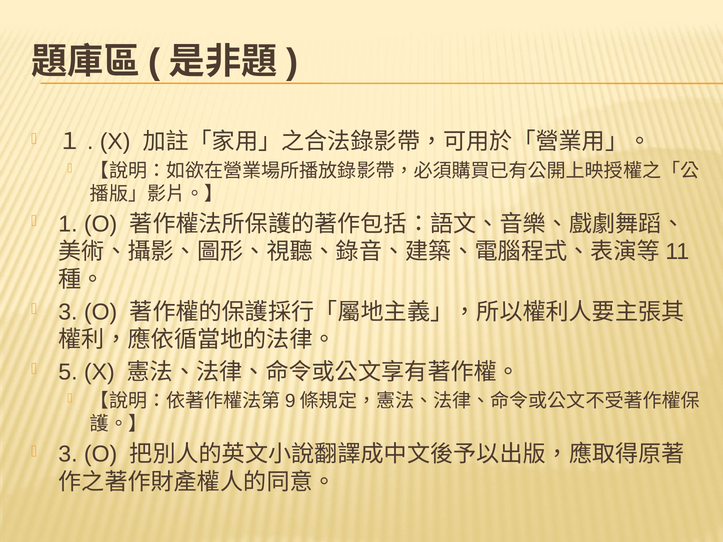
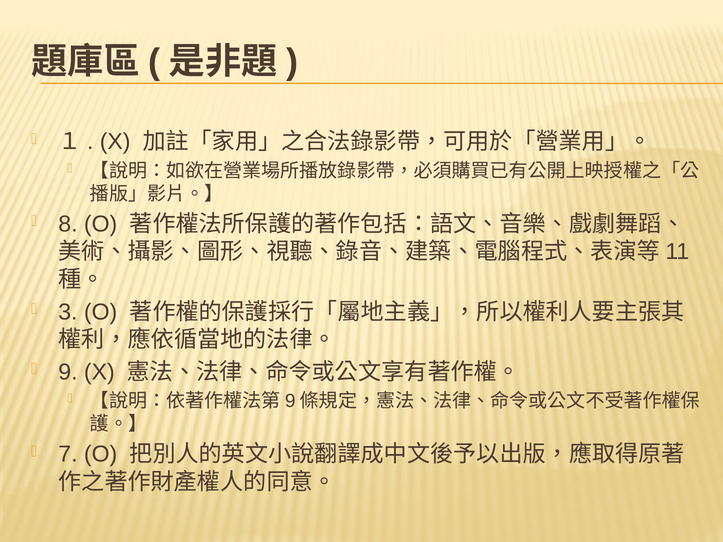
1: 1 -> 8
5: 5 -> 9
3 at (68, 455): 3 -> 7
